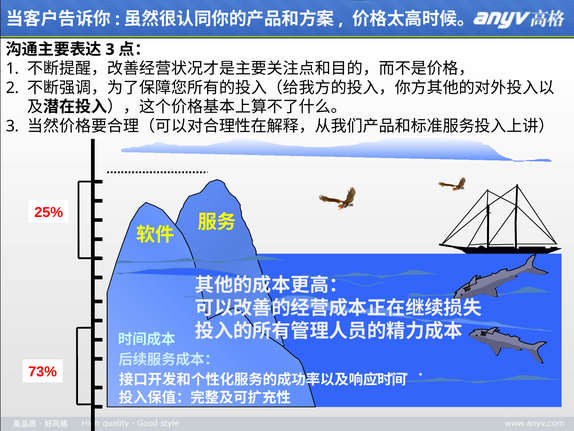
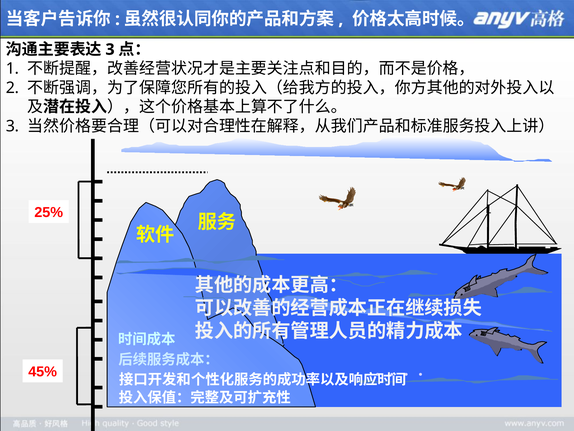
73%: 73% -> 45%
